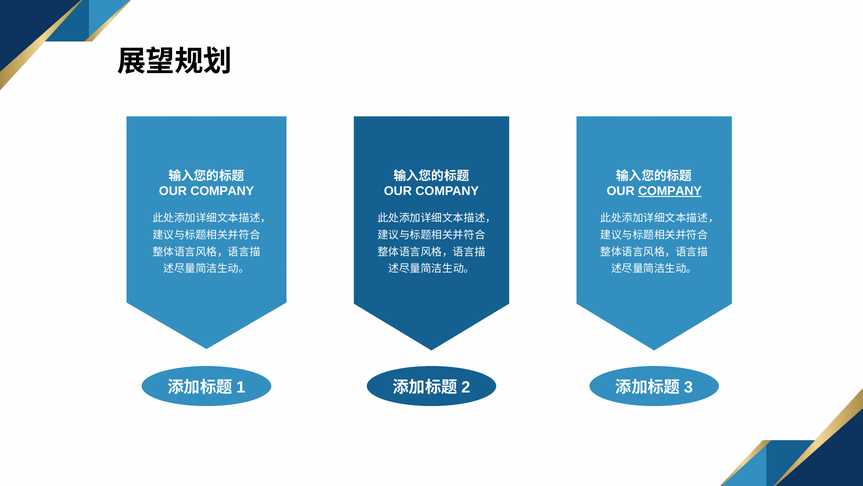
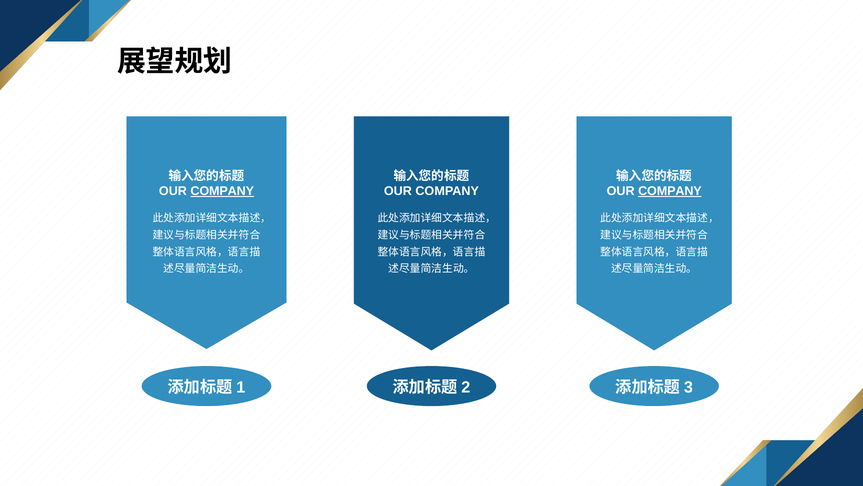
COMPANY at (222, 191) underline: none -> present
